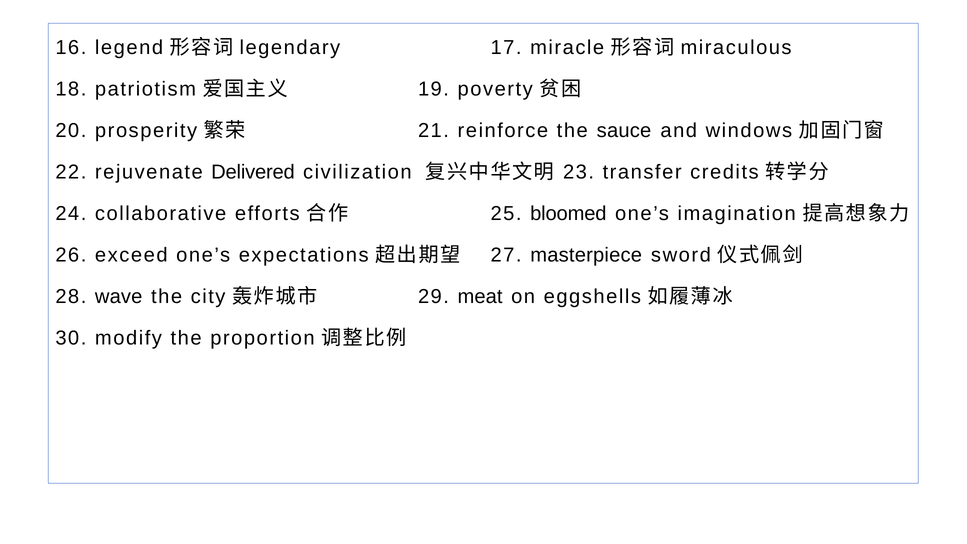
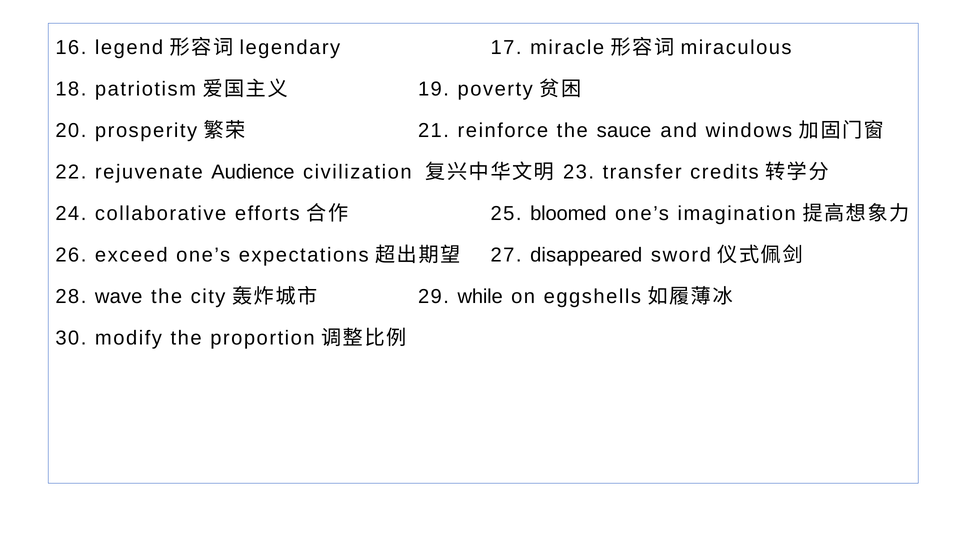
Delivered: Delivered -> Audience
masterpiece: masterpiece -> disappeared
meat: meat -> while
